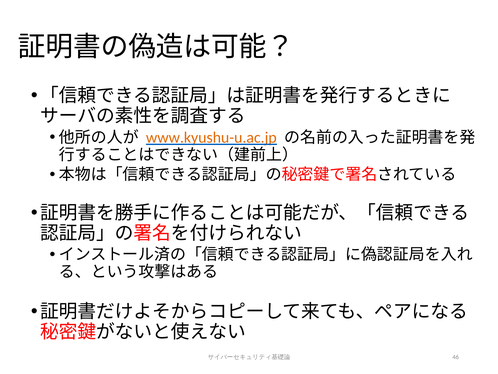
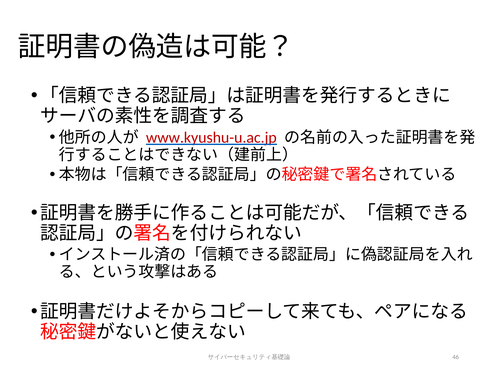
www.kyushu-u.ac.jp colour: orange -> red
